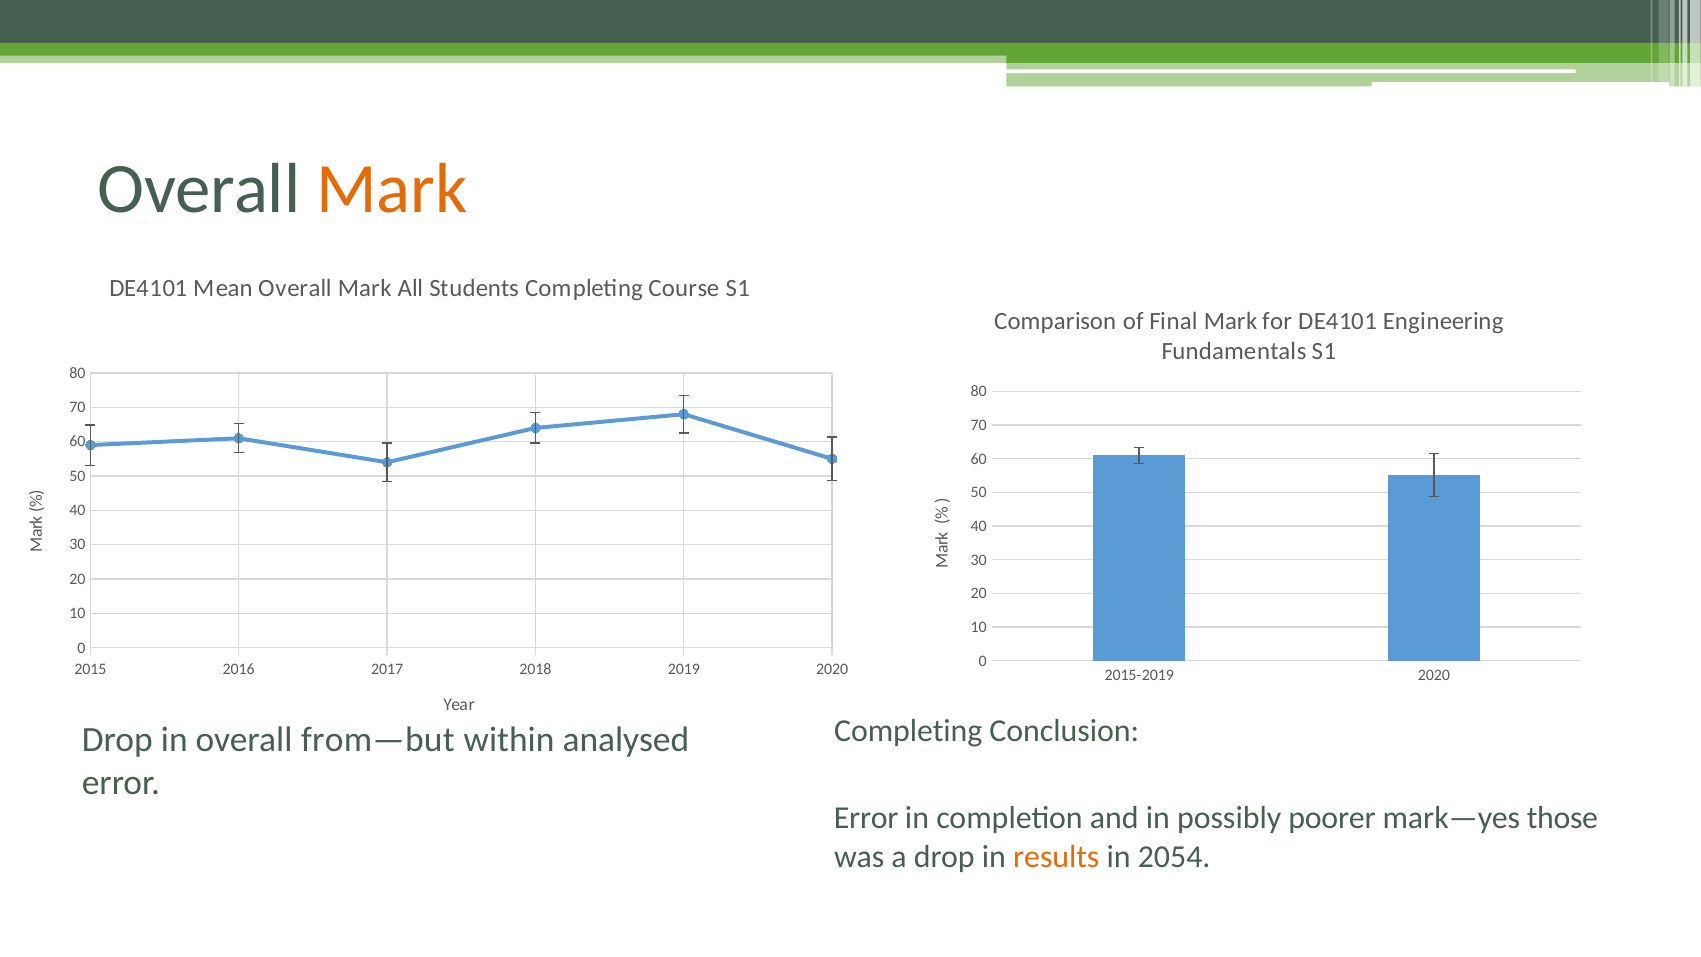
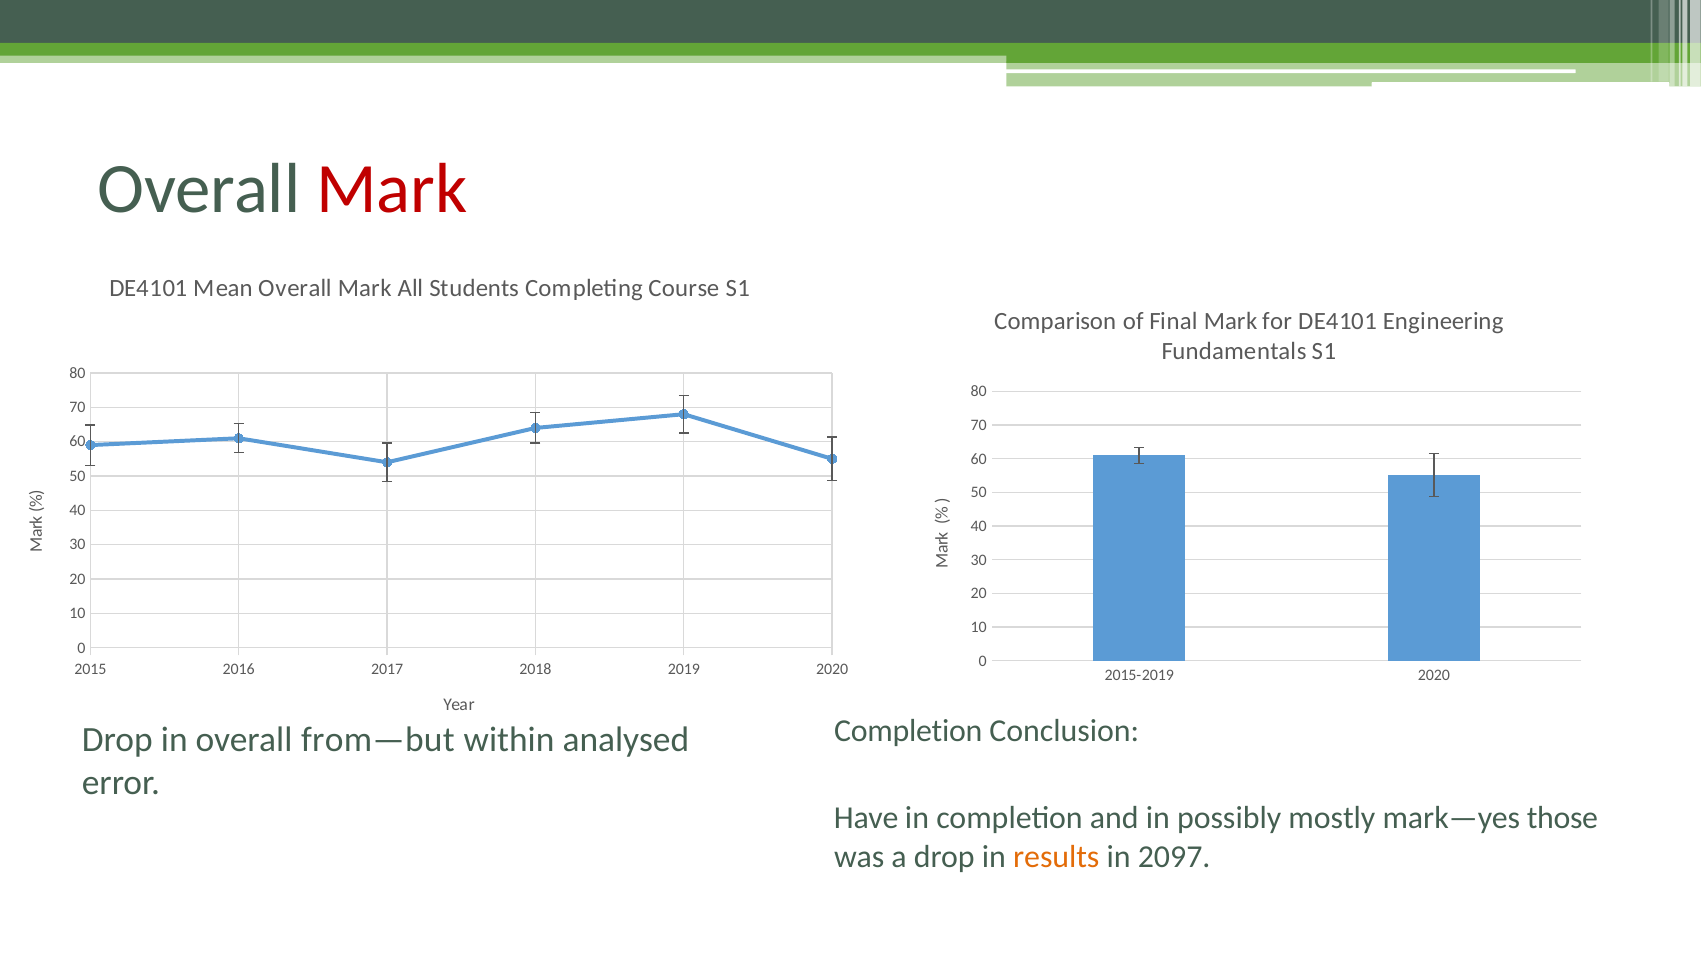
Mark at (392, 189) colour: orange -> red
Completing at (908, 731): Completing -> Completion
Error at (866, 818): Error -> Have
poorer: poorer -> mostly
2054: 2054 -> 2097
